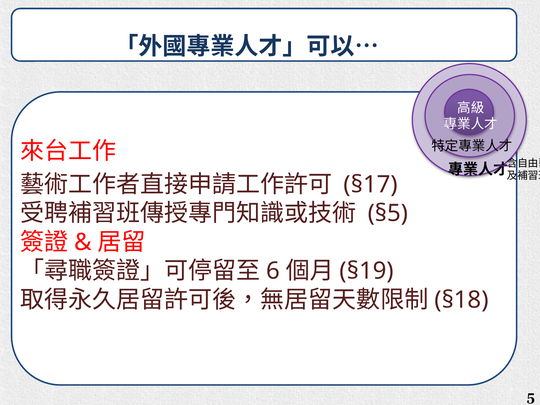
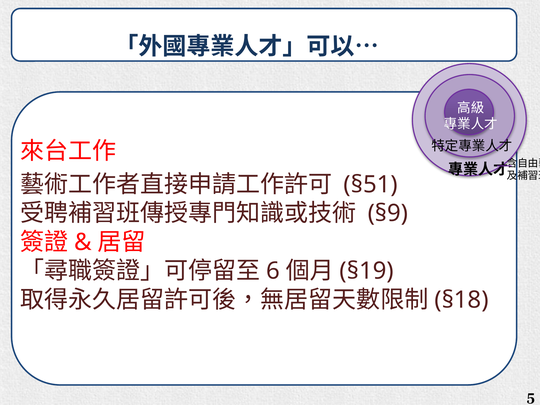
§17: §17 -> §51
§5: §5 -> §9
